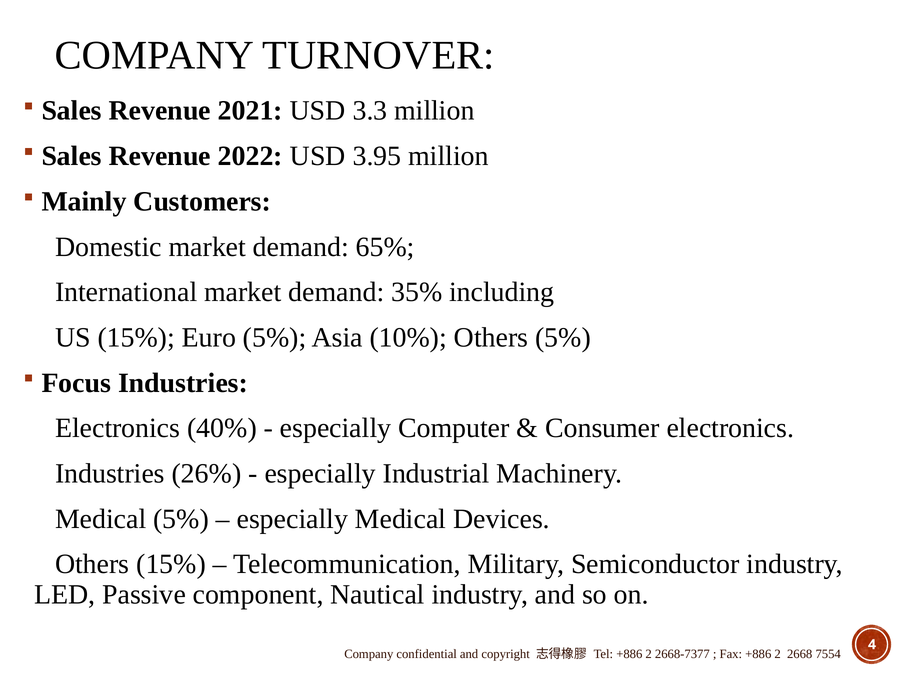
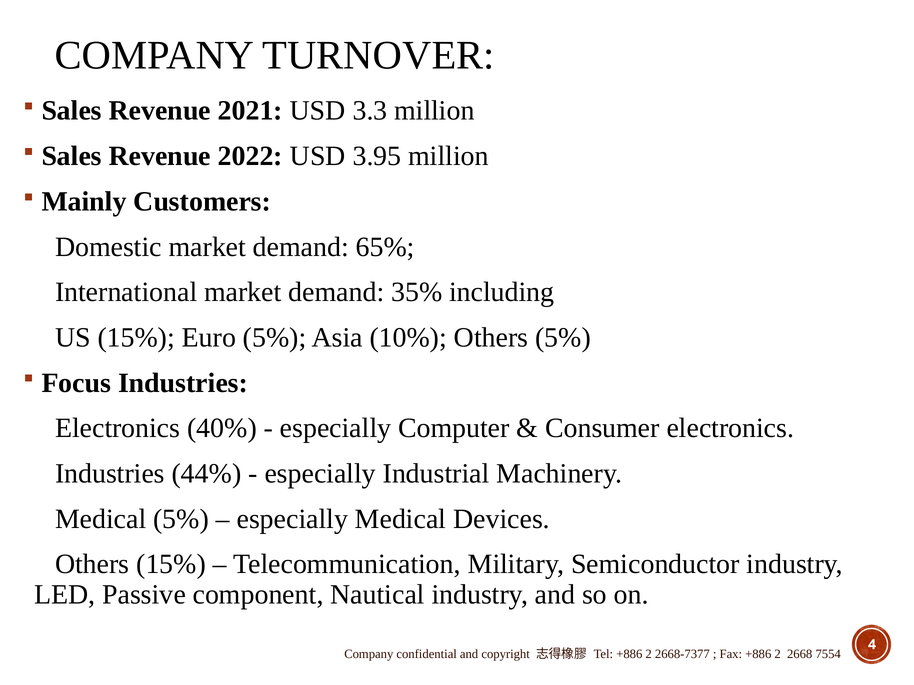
26%: 26% -> 44%
